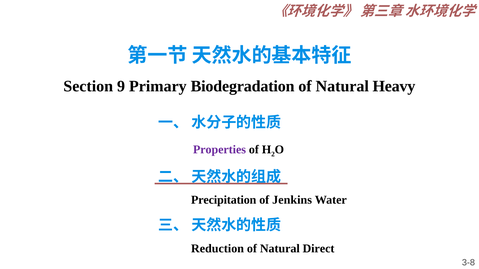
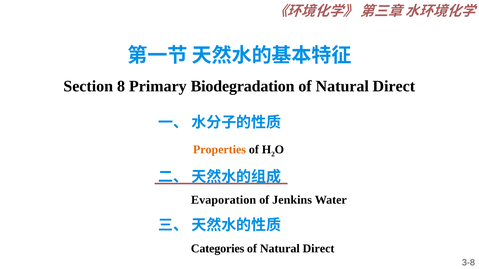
9: 9 -> 8
Heavy at (394, 87): Heavy -> Direct
Properties colour: purple -> orange
Precipitation: Precipitation -> Evaporation
Reduction: Reduction -> Categories
